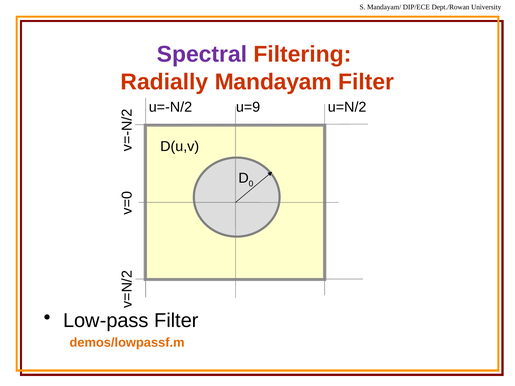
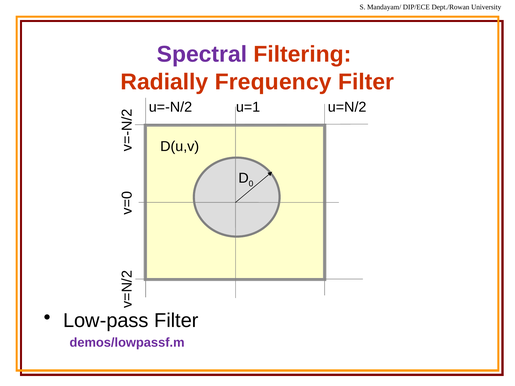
Mandayam: Mandayam -> Frequency
u=9: u=9 -> u=1
demos/lowpassf.m colour: orange -> purple
